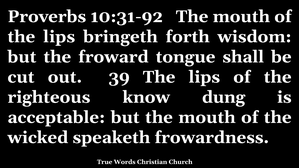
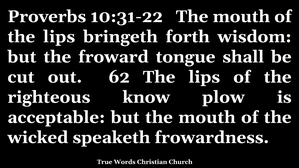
10:31-92: 10:31-92 -> 10:31-22
39: 39 -> 62
dung: dung -> plow
